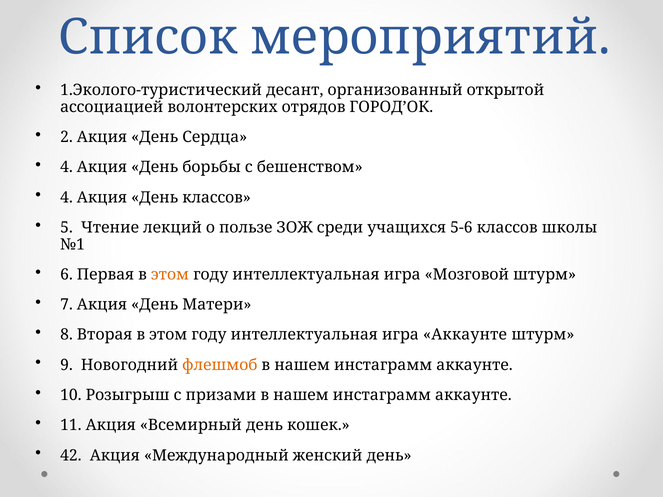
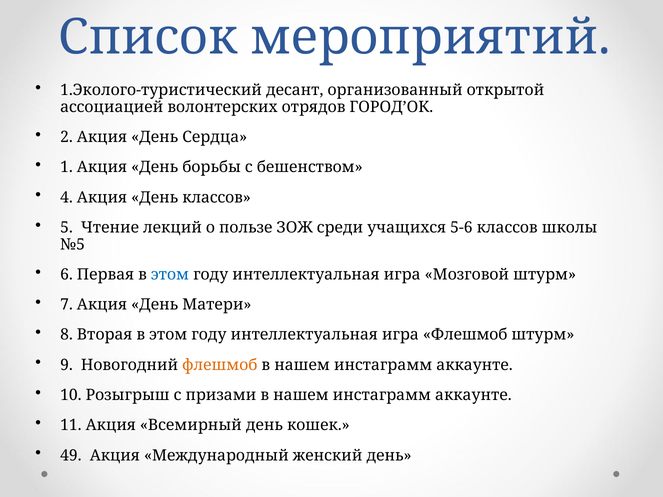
4 at (66, 167): 4 -> 1
№1: №1 -> №5
этом at (170, 275) colour: orange -> blue
игра Аккаунте: Аккаунте -> Флешмоб
42: 42 -> 49
